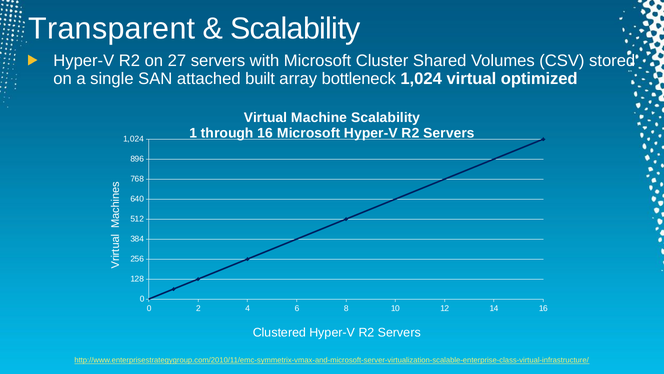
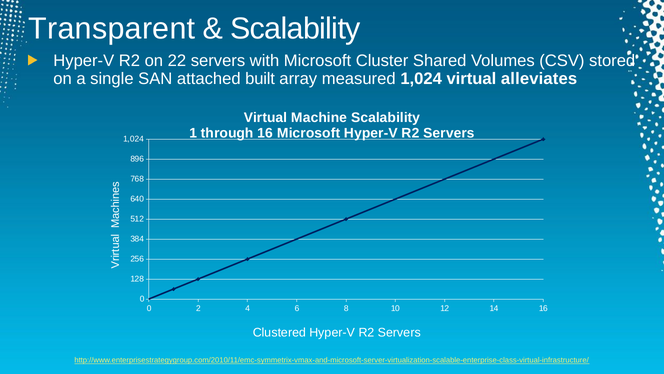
27: 27 -> 22
bottleneck: bottleneck -> measured
optimized: optimized -> alleviates
